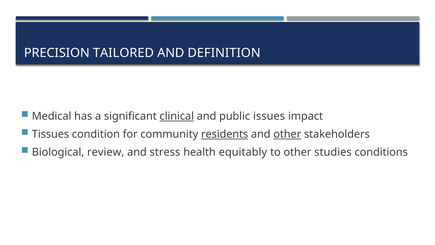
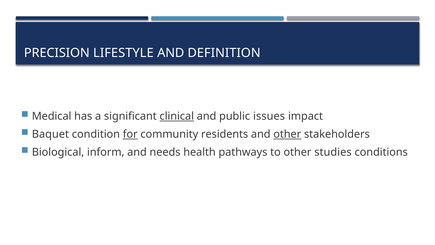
TAILORED: TAILORED -> LIFESTYLE
Tissues: Tissues -> Baquet
for underline: none -> present
residents underline: present -> none
review: review -> inform
stress: stress -> needs
equitably: equitably -> pathways
